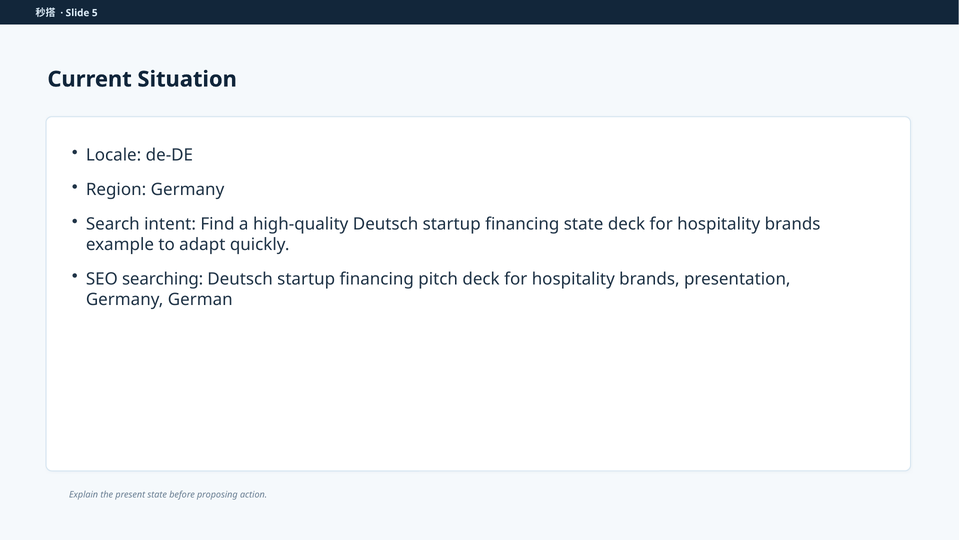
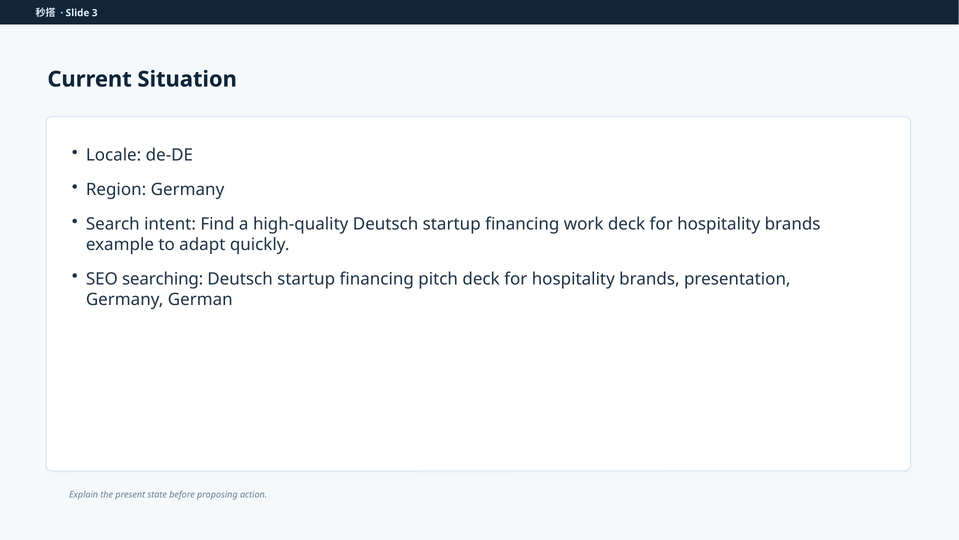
5: 5 -> 3
financing state: state -> work
